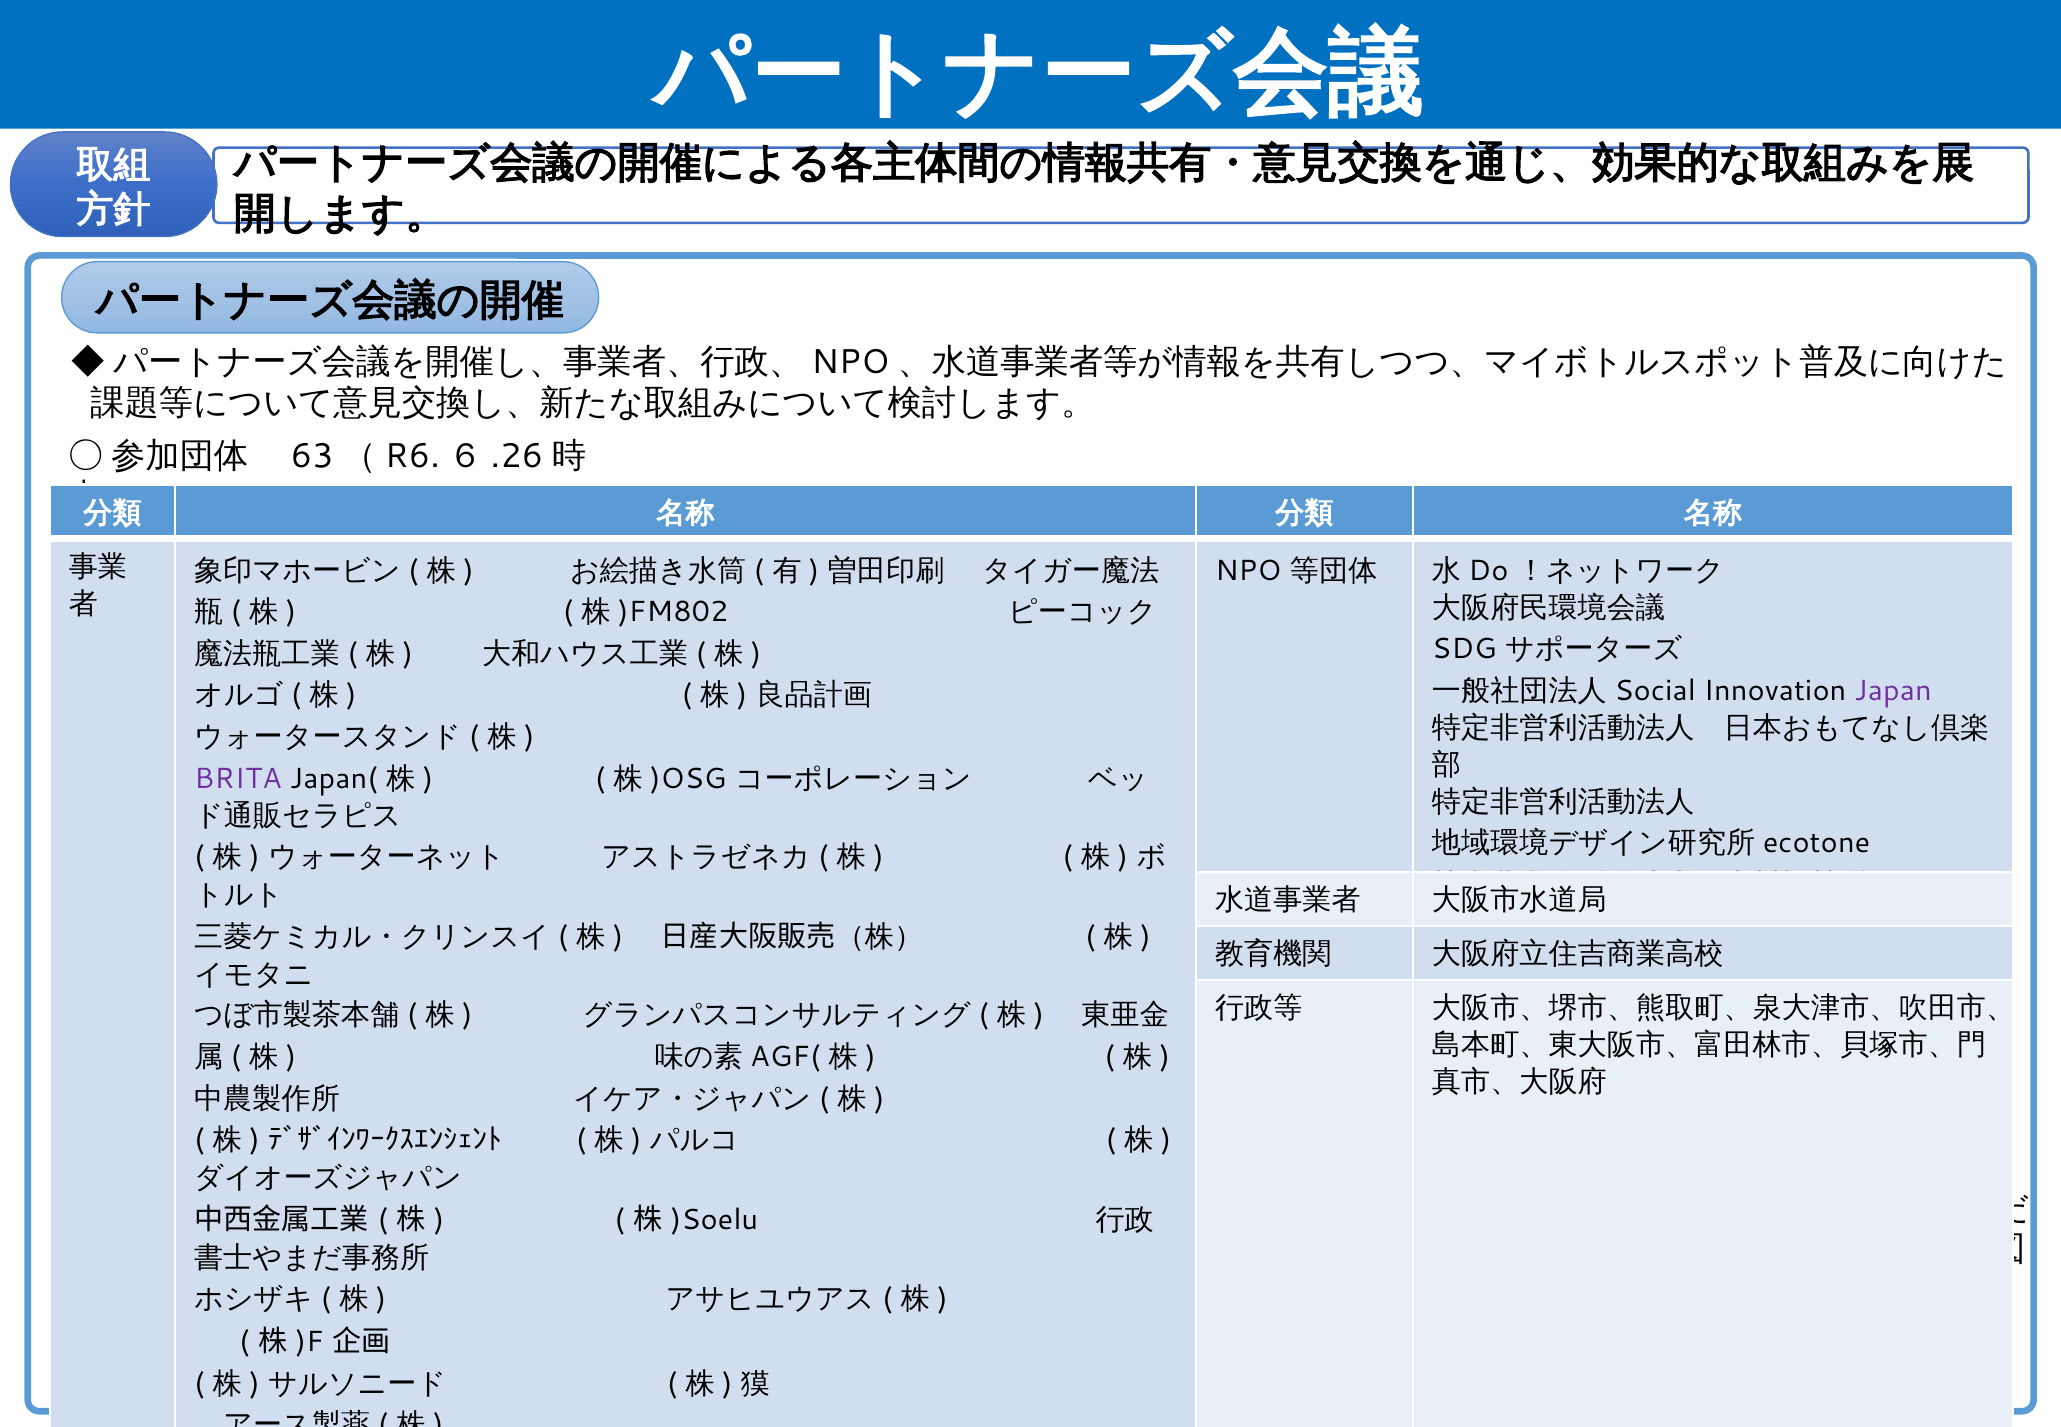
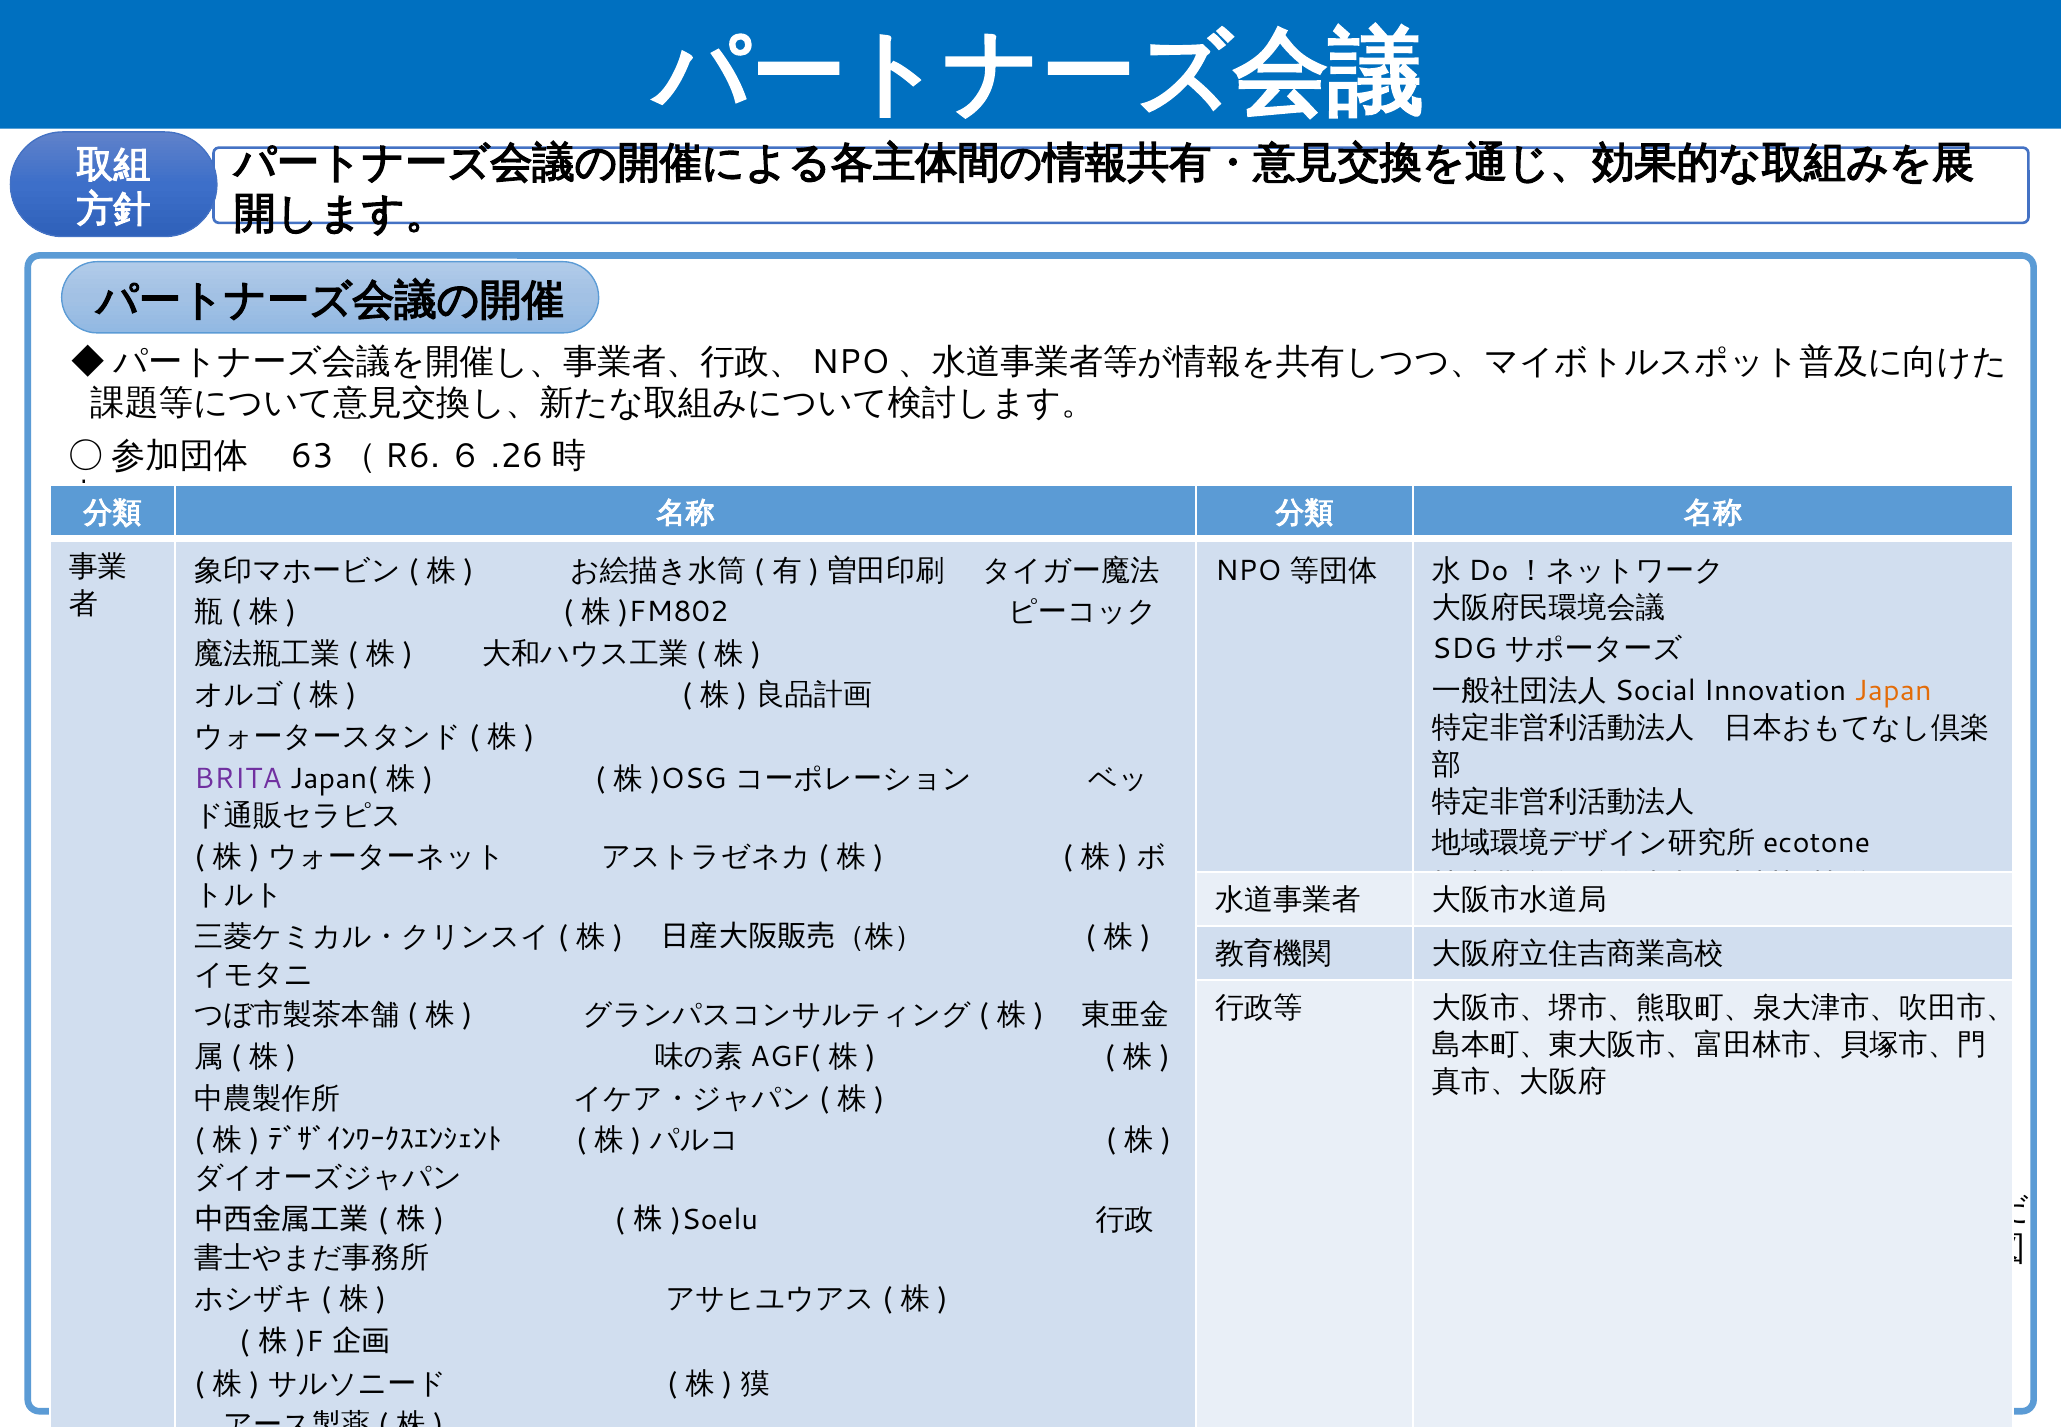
Japan colour: purple -> orange
